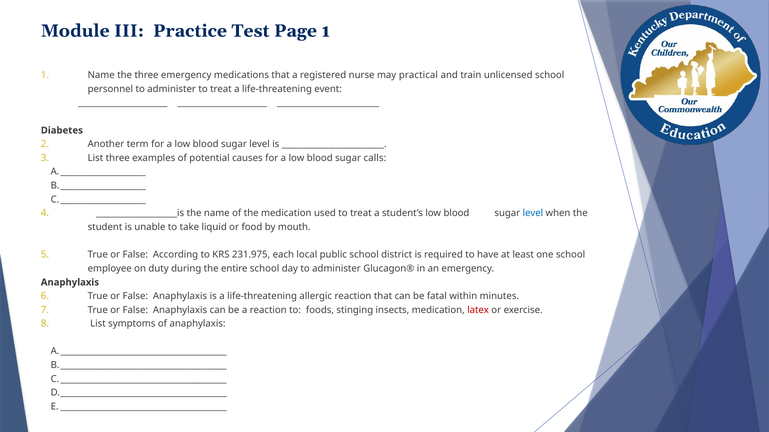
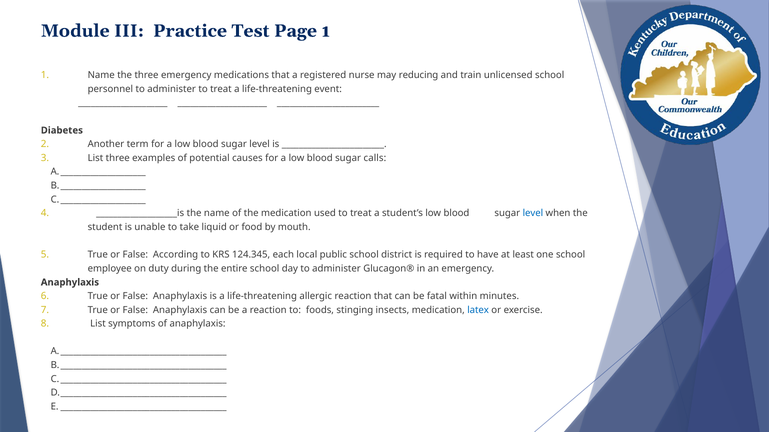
practical: practical -> reducing
231.975: 231.975 -> 124.345
latex colour: red -> blue
